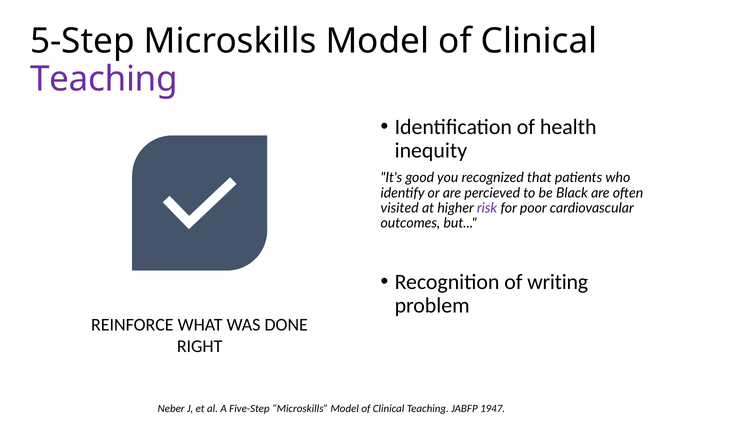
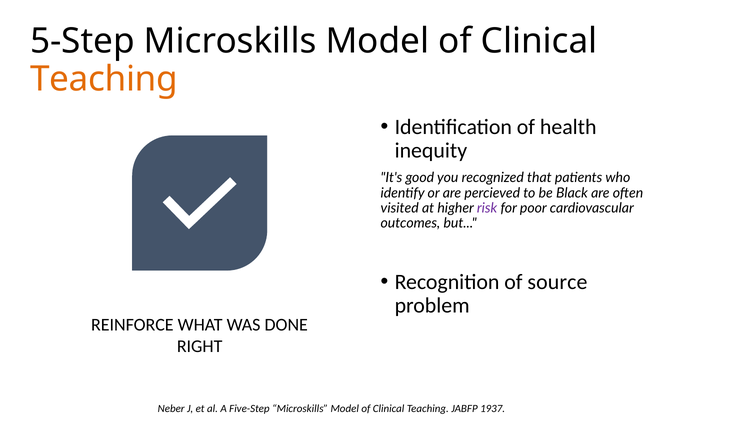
Teaching at (104, 79) colour: purple -> orange
writing: writing -> source
1947: 1947 -> 1937
